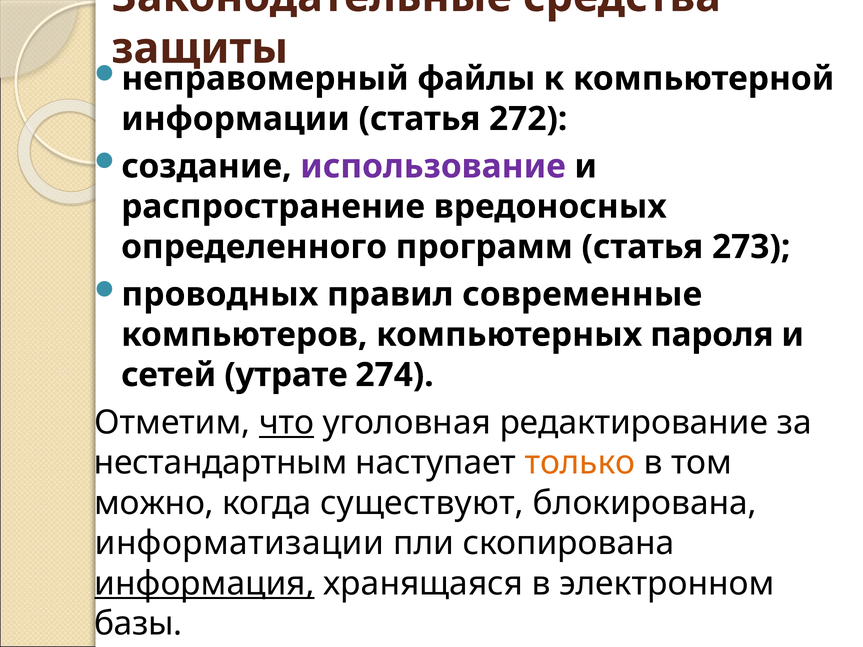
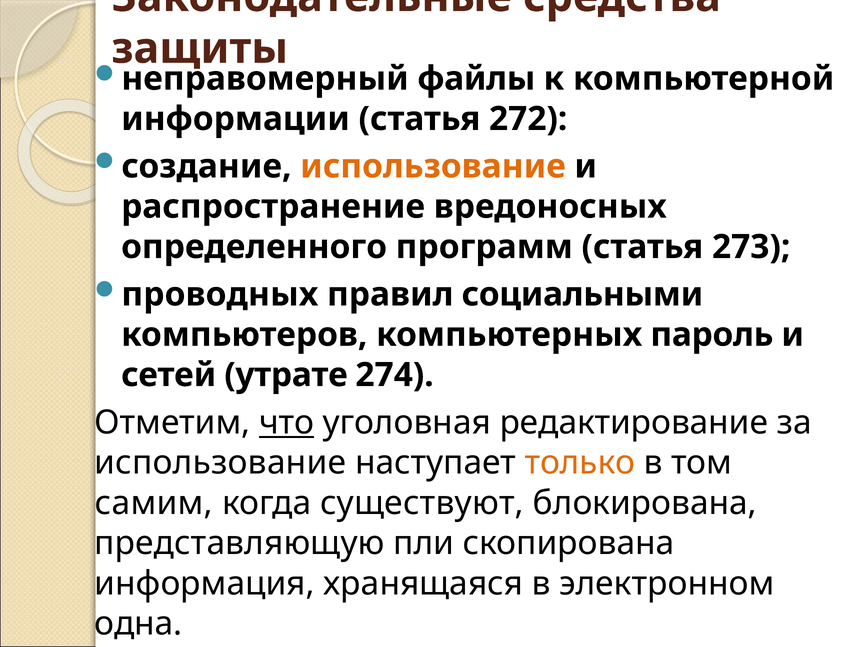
использование at (433, 166) colour: purple -> orange
современные: современные -> социальными
пароля: пароля -> пароль
нестандартным at (221, 463): нестандартным -> использование
можно: можно -> самим
информатизации: информатизации -> представляющую
информация underline: present -> none
базы: базы -> одна
